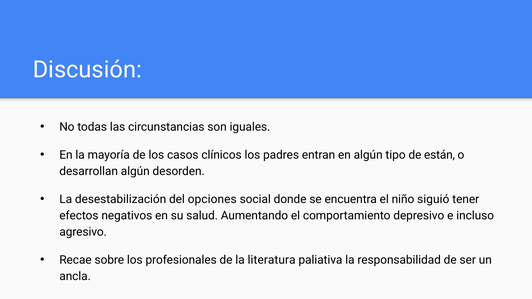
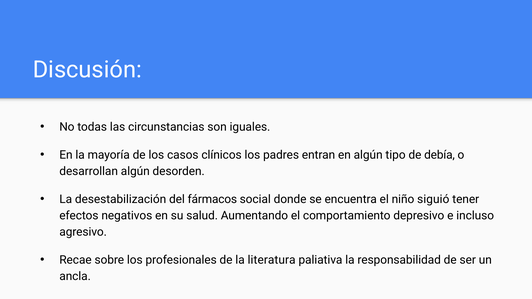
están: están -> debía
opciones: opciones -> fármacos
